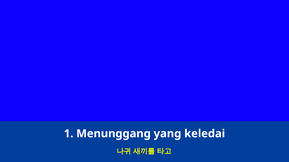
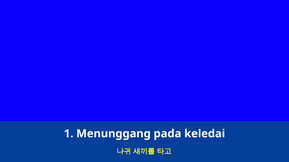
yang: yang -> pada
